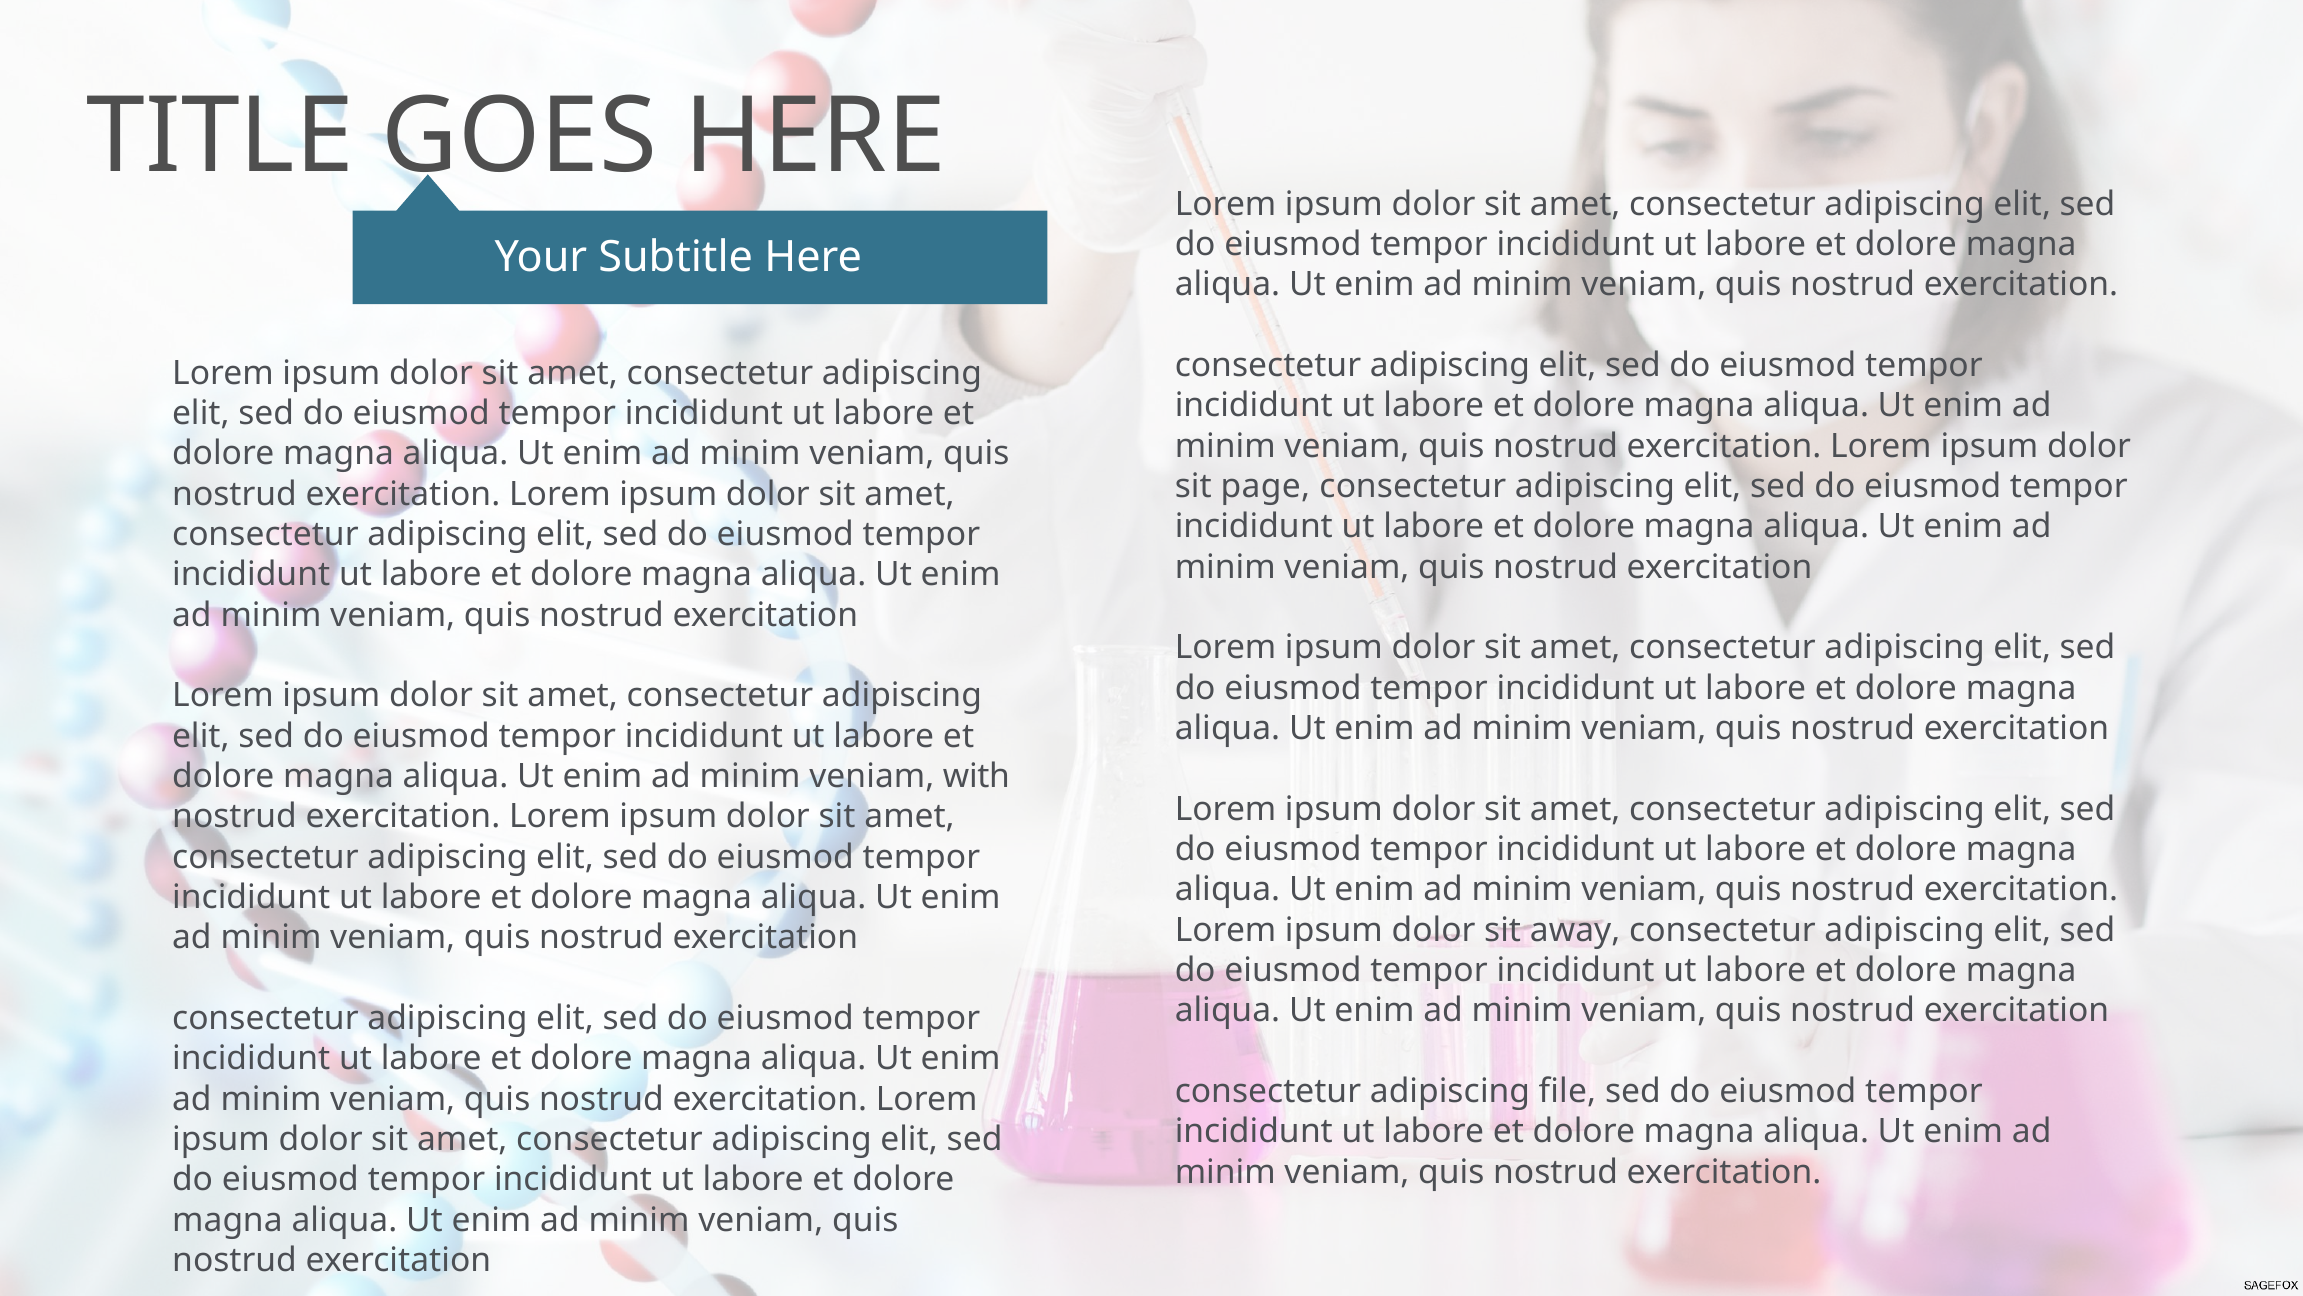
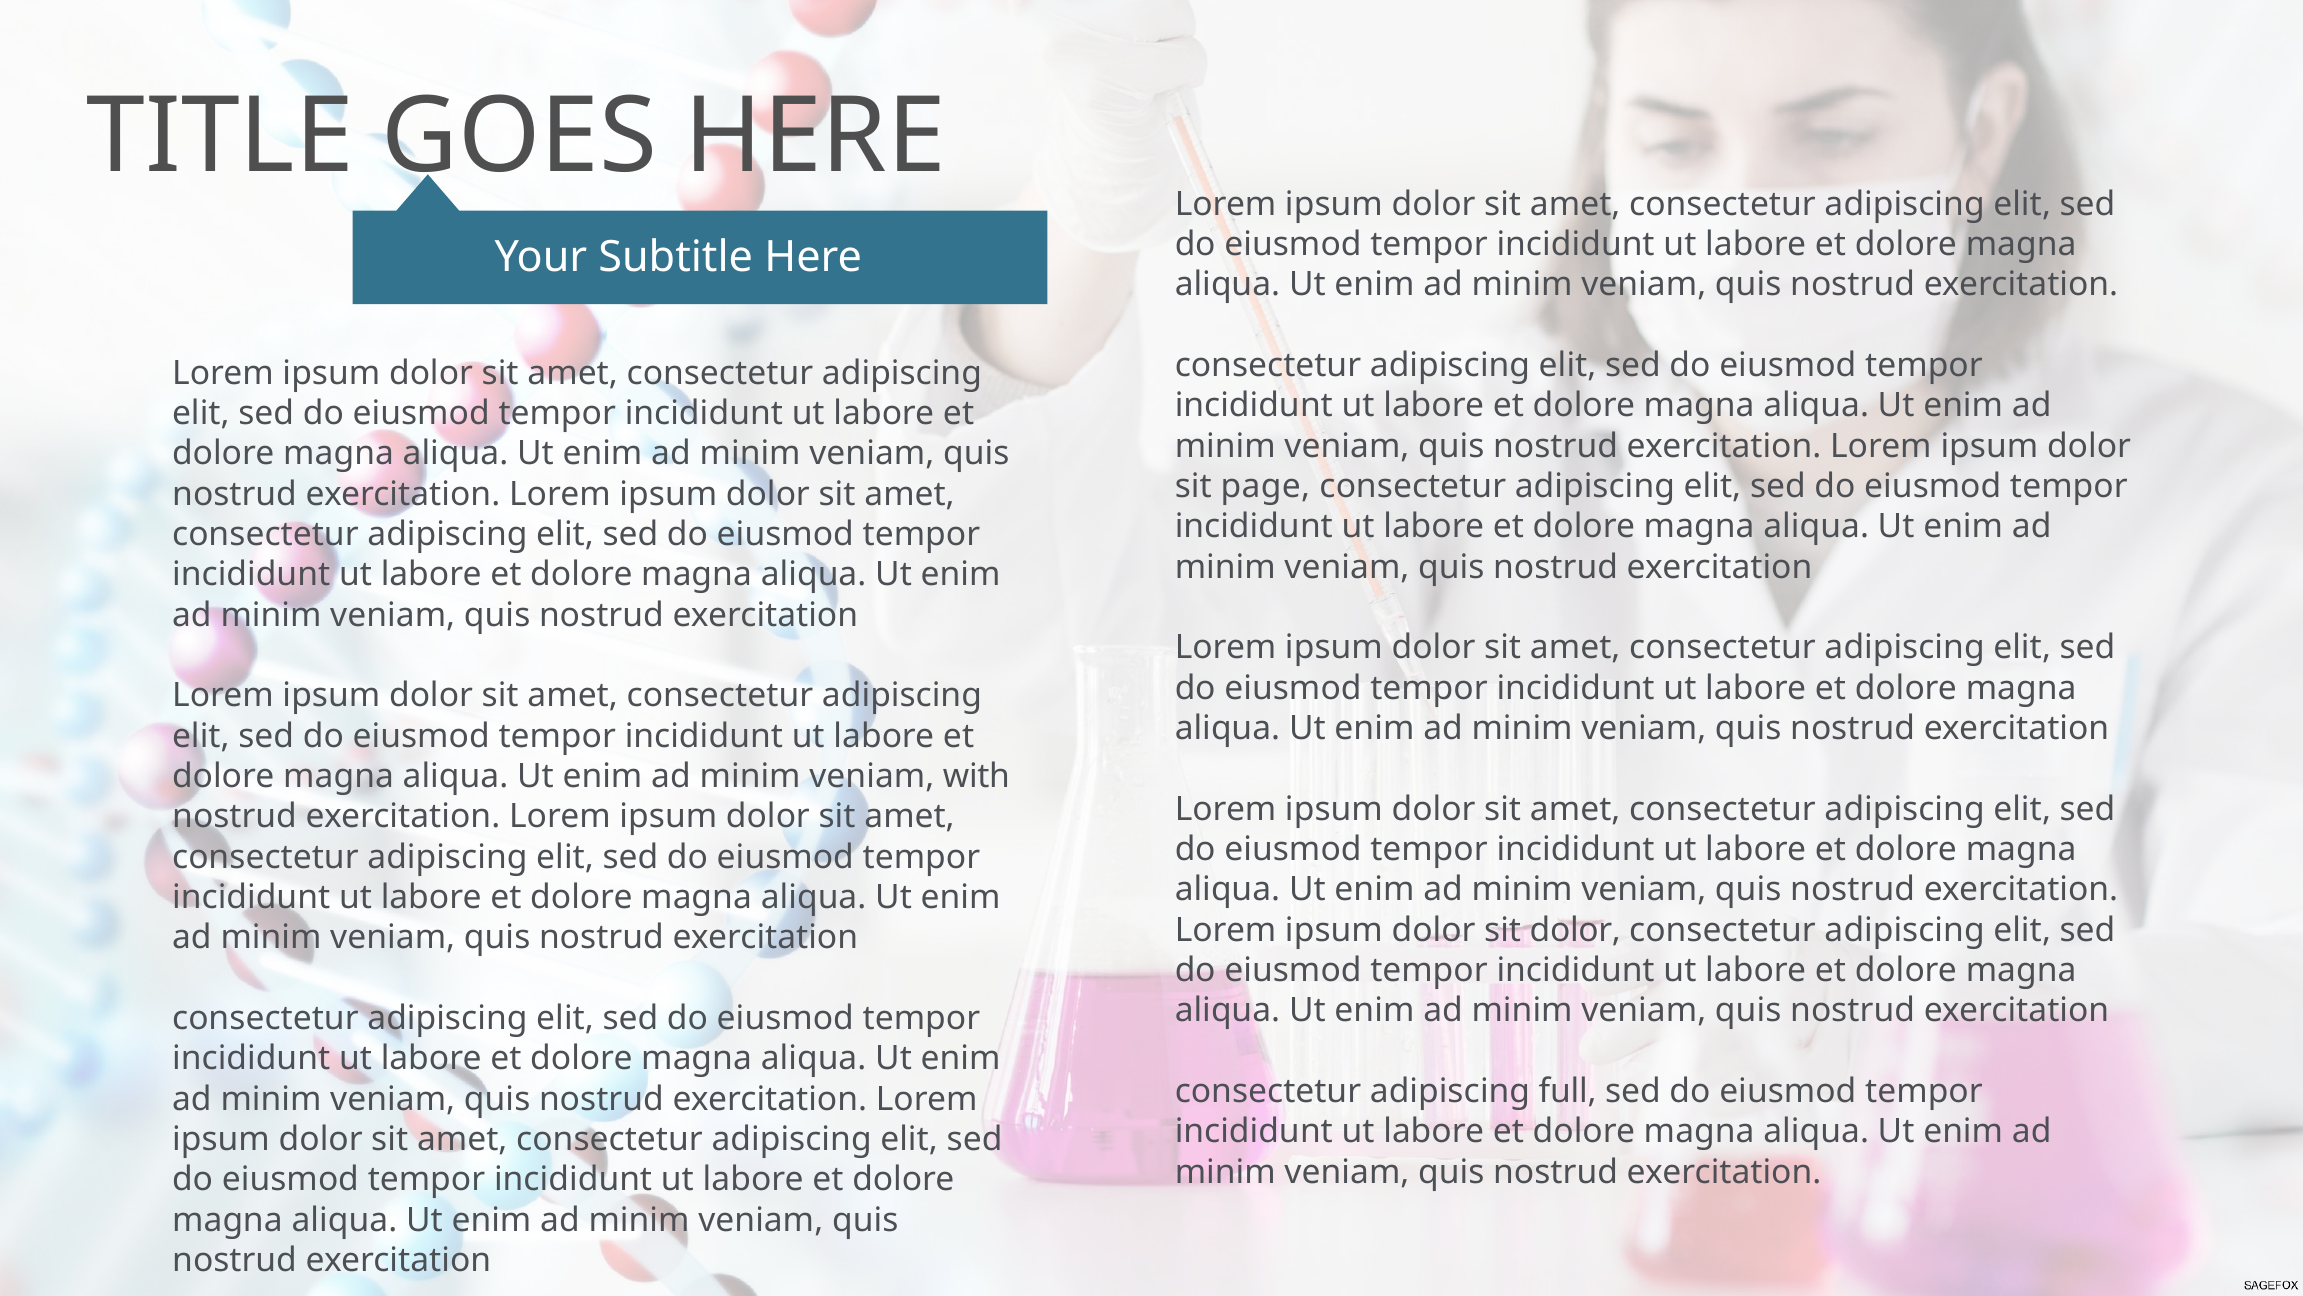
sit away: away -> dolor
file: file -> full
